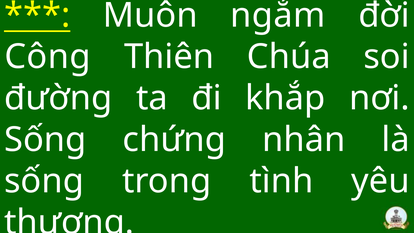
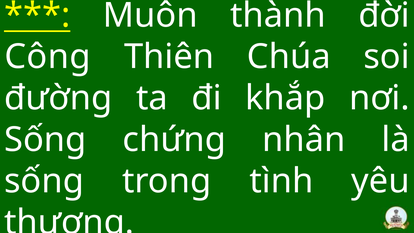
ngắm: ngắm -> thành
